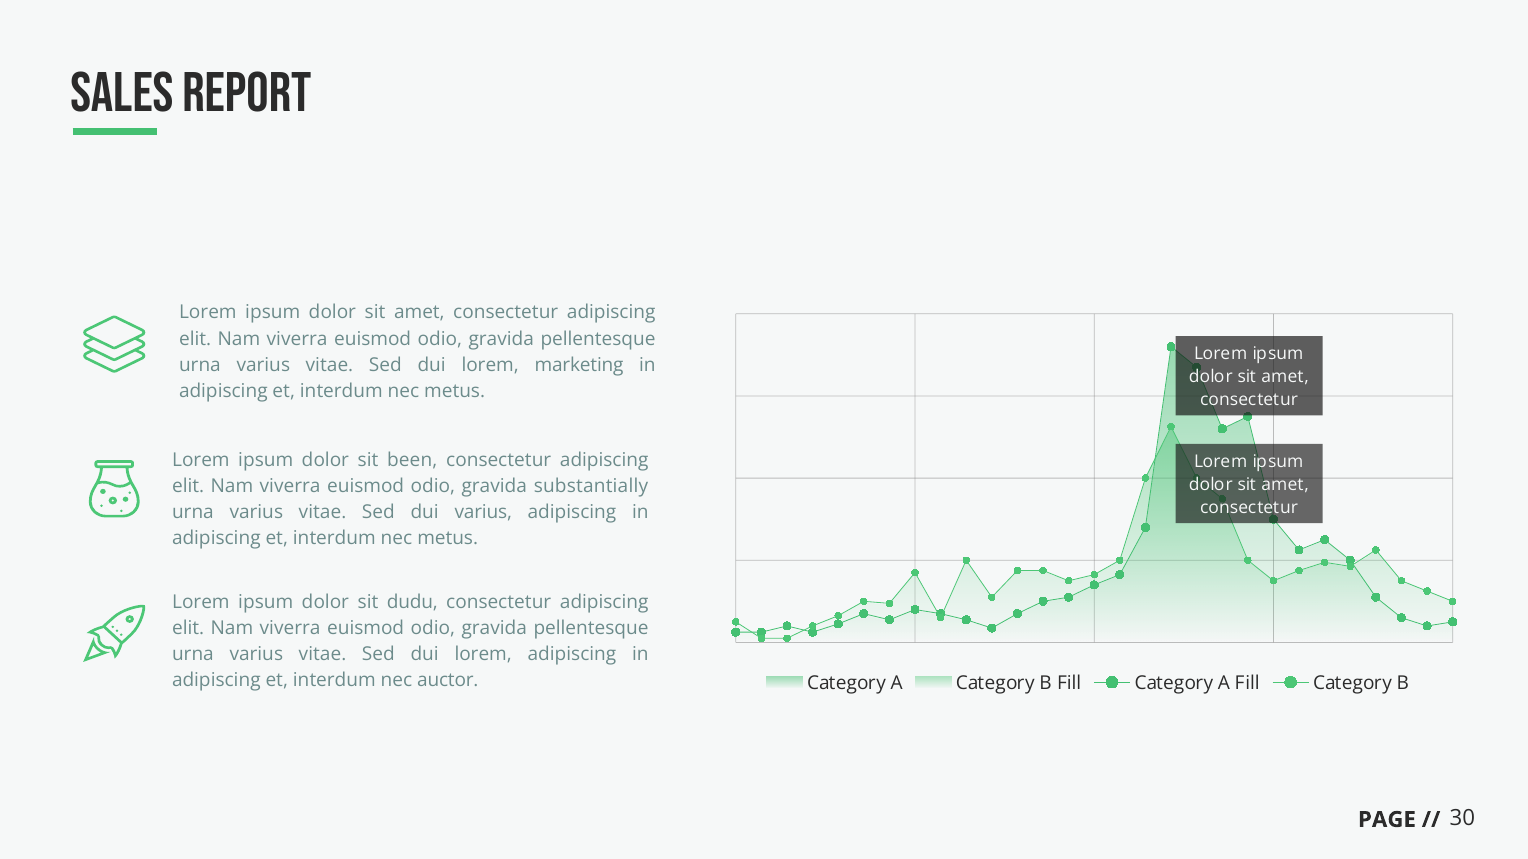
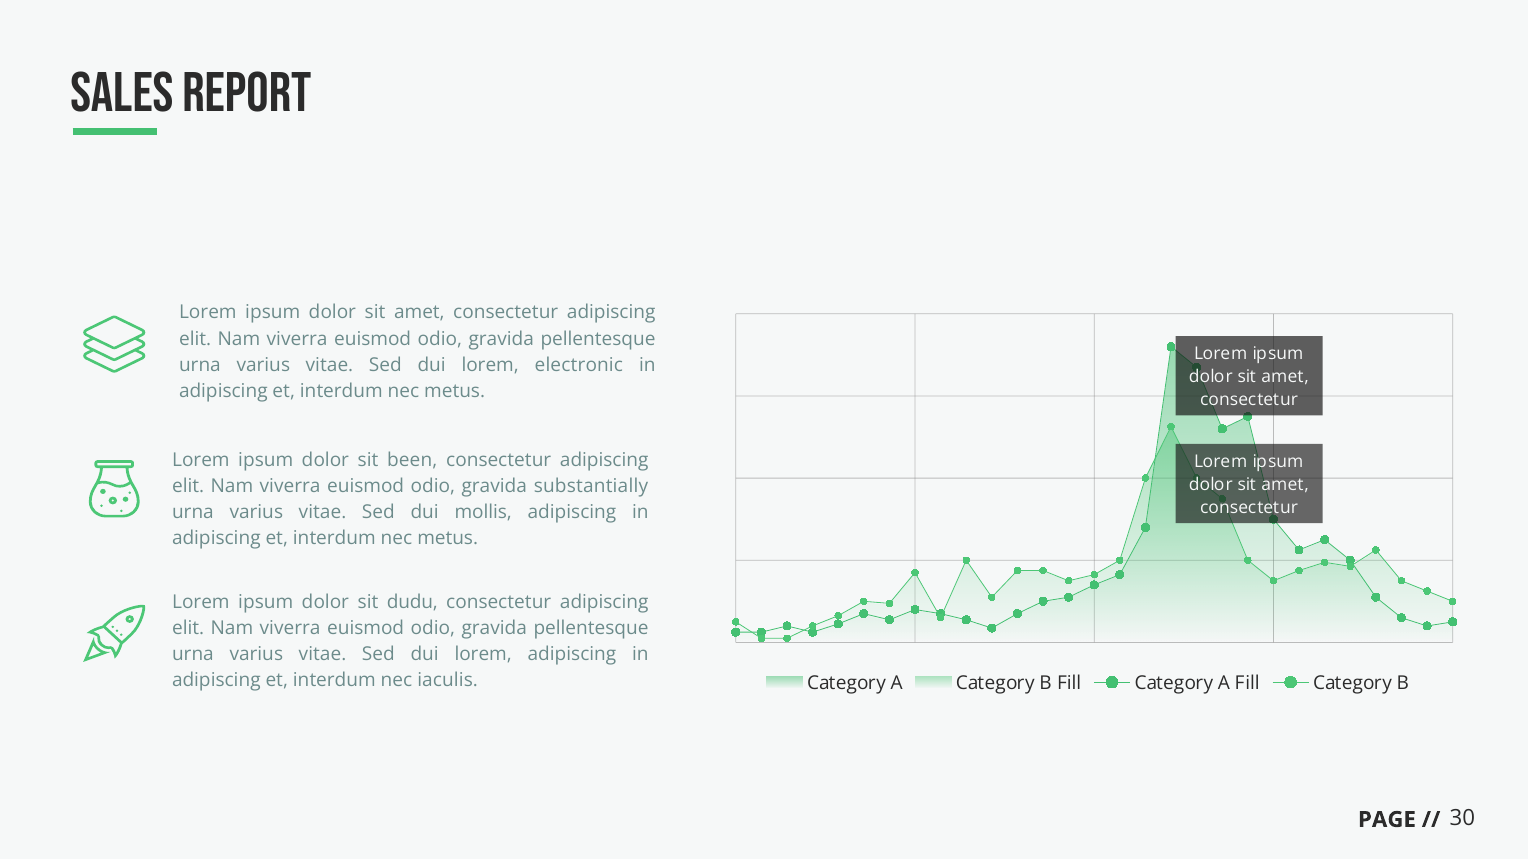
marketing: marketing -> electronic
dui varius: varius -> mollis
auctor: auctor -> iaculis
